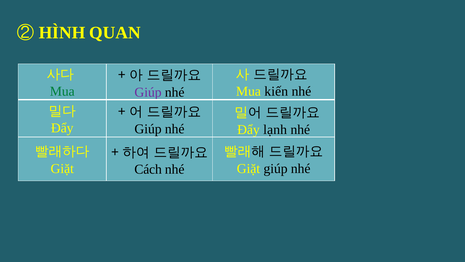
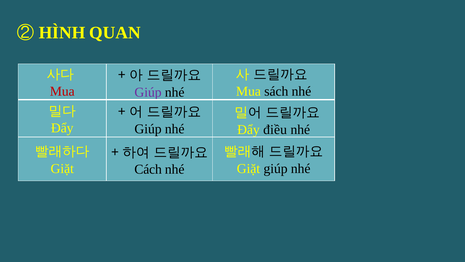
Mua at (62, 91) colour: green -> red
kiến: kiến -> sách
lạnh: lạnh -> điều
